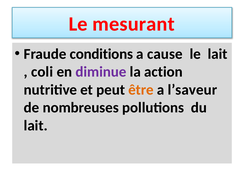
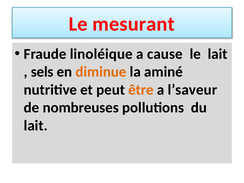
conditions: conditions -> linoléique
coli: coli -> sels
diminue colour: purple -> orange
action: action -> aminé
